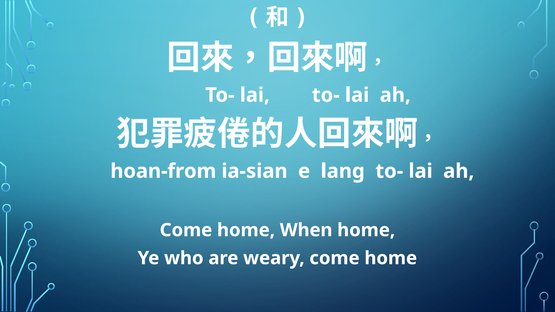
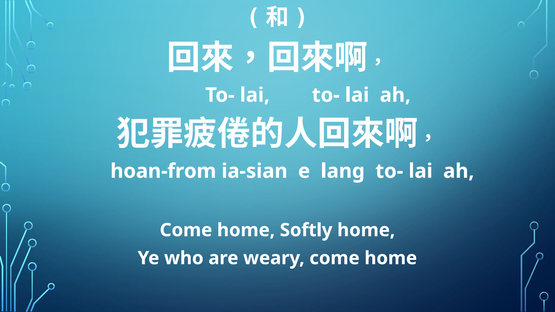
When: When -> Softly
